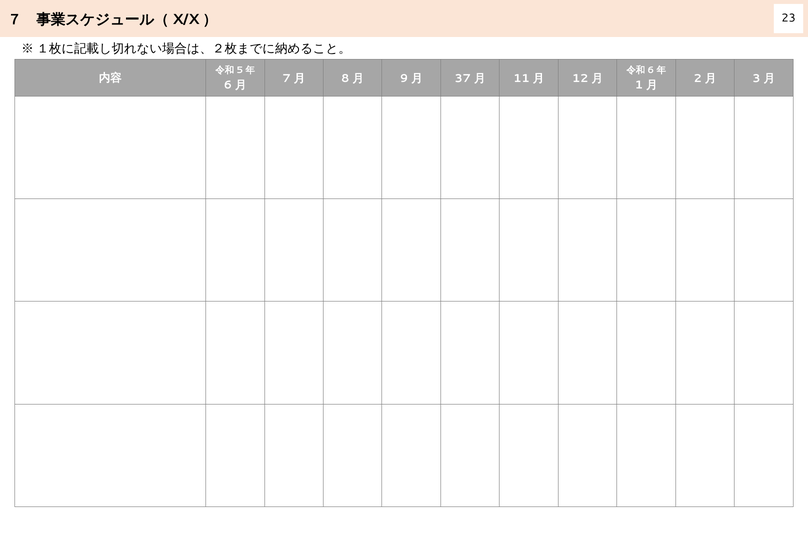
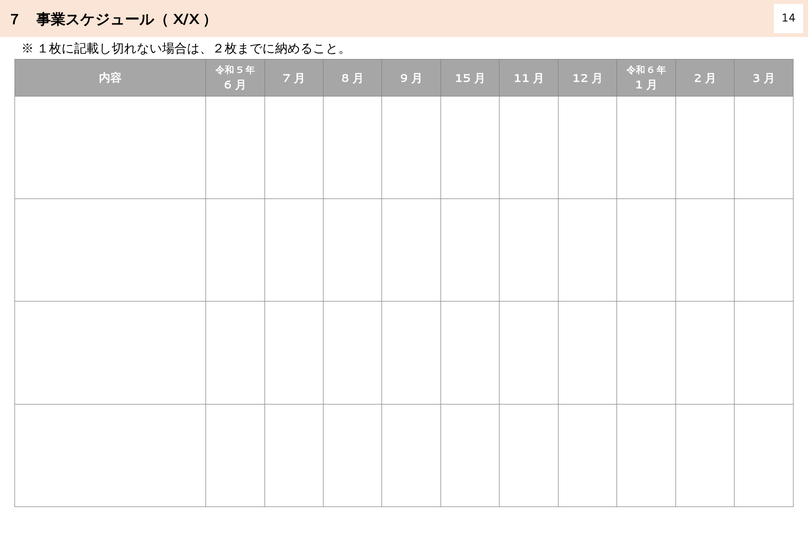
23: 23 -> 14
37: 37 -> 15
